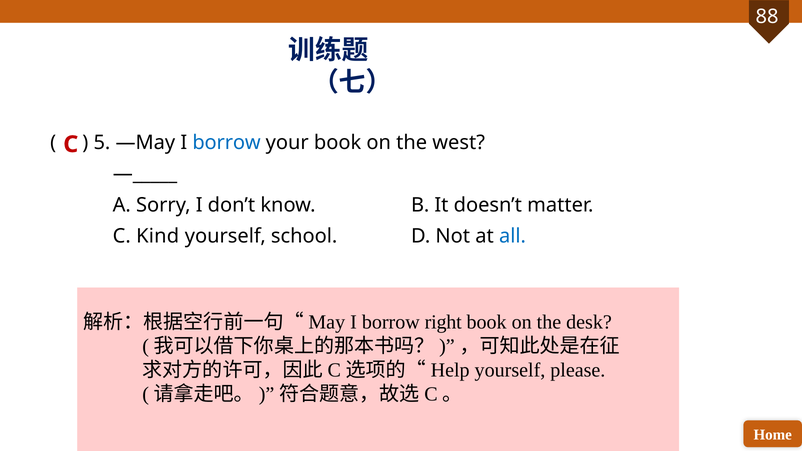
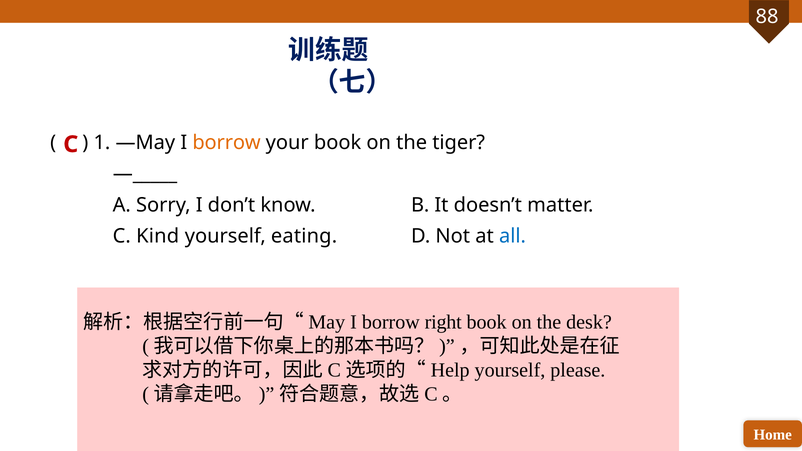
5: 5 -> 1
borrow at (227, 142) colour: blue -> orange
west: west -> tiger
school: school -> eating
